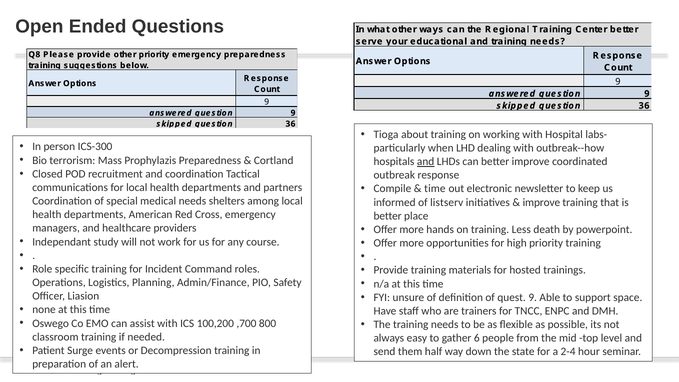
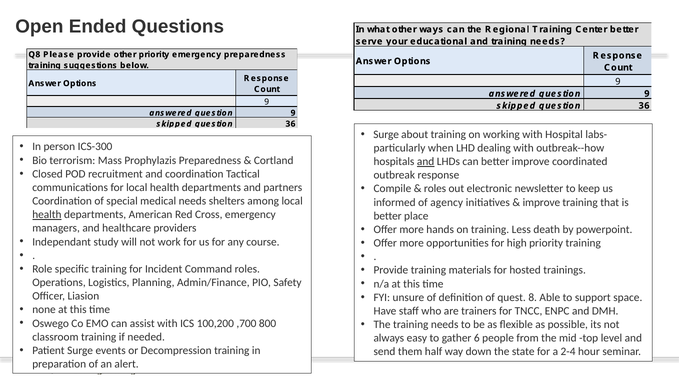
Tioga at (386, 134): Tioga -> Surge
time at (435, 189): time -> roles
listserv: listserv -> agency
health at (47, 215) underline: none -> present
quest 9: 9 -> 8
